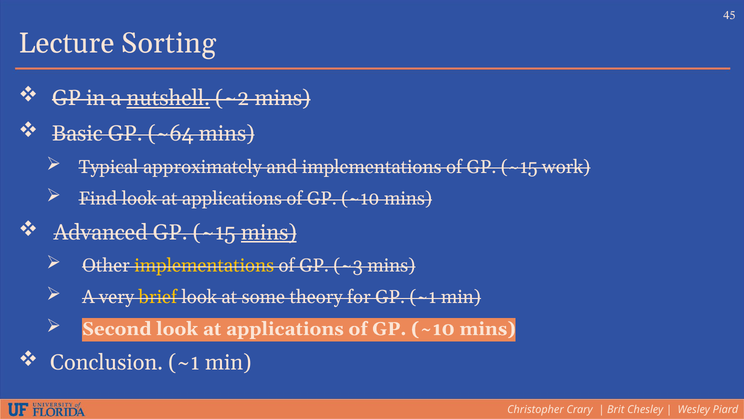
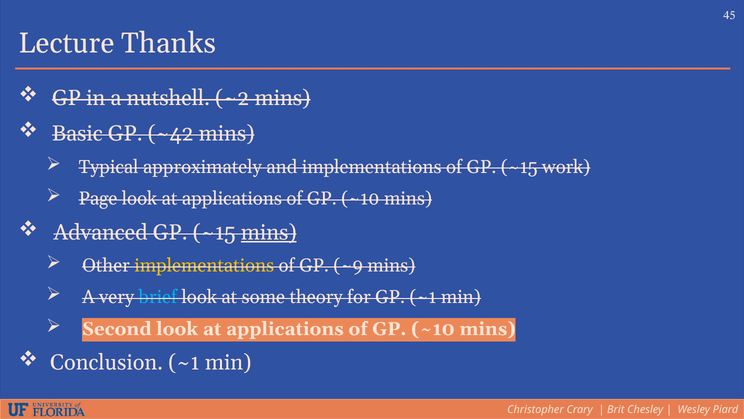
Sorting: Sorting -> Thanks
nutshell underline: present -> none
~64: ~64 -> ~42
Find: Find -> Page
~3: ~3 -> ~9
brief colour: yellow -> light blue
